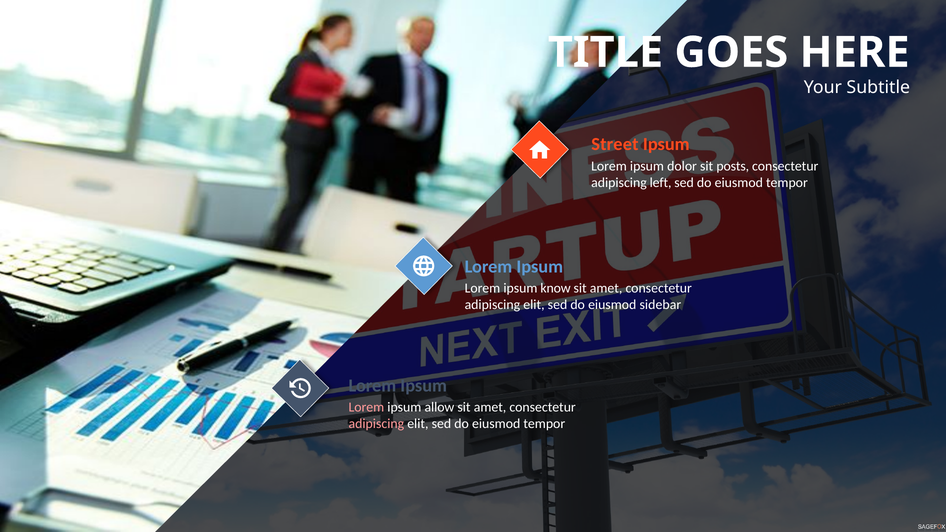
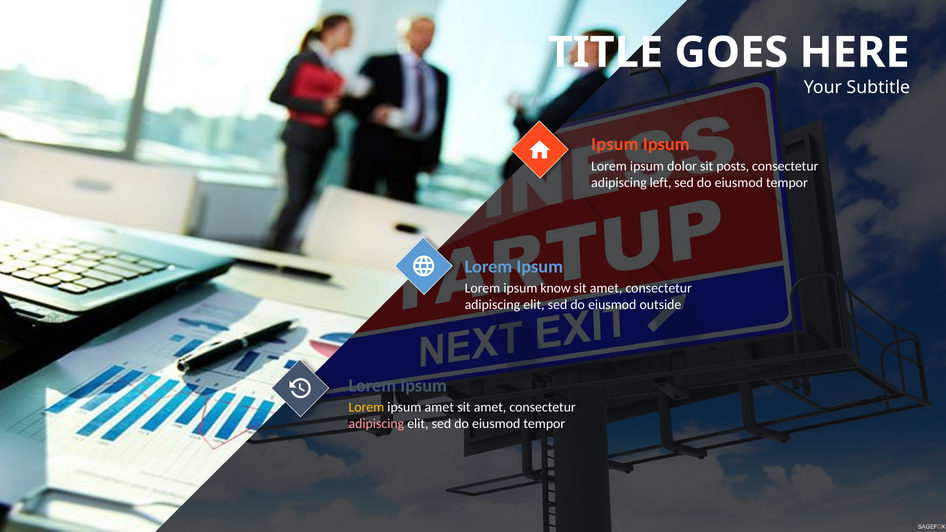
Street at (615, 144): Street -> Ipsum
sidebar: sidebar -> outside
Lorem at (366, 407) colour: pink -> yellow
ipsum allow: allow -> amet
